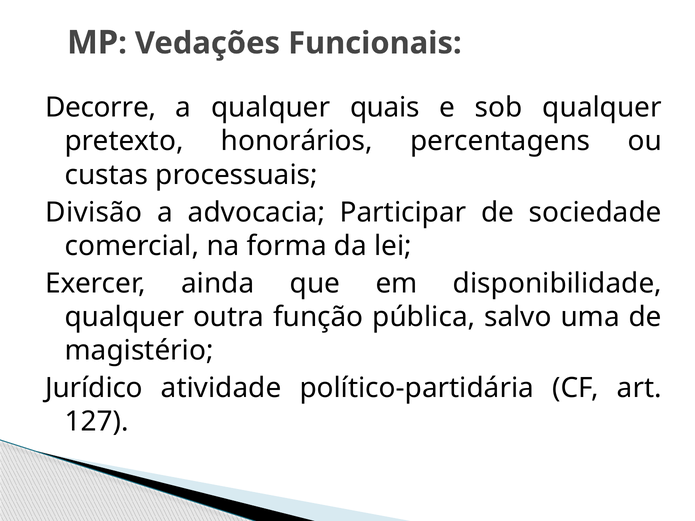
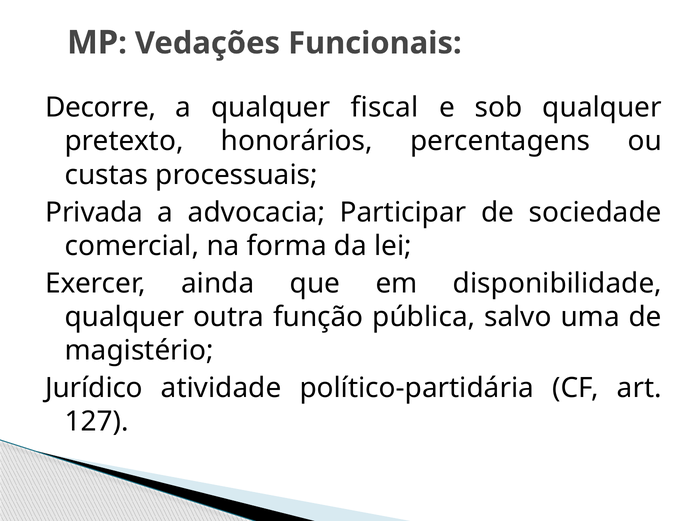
quais: quais -> fiscal
Divisão: Divisão -> Privada
